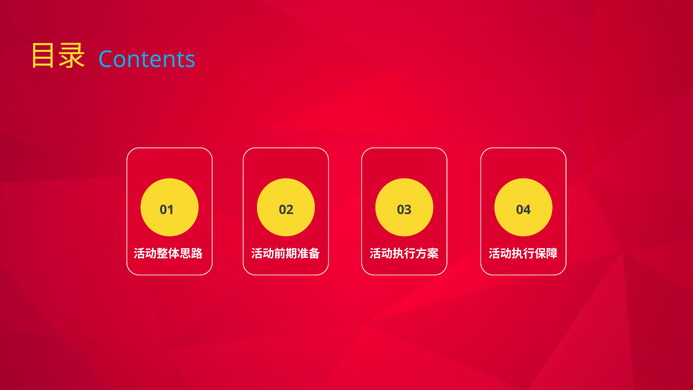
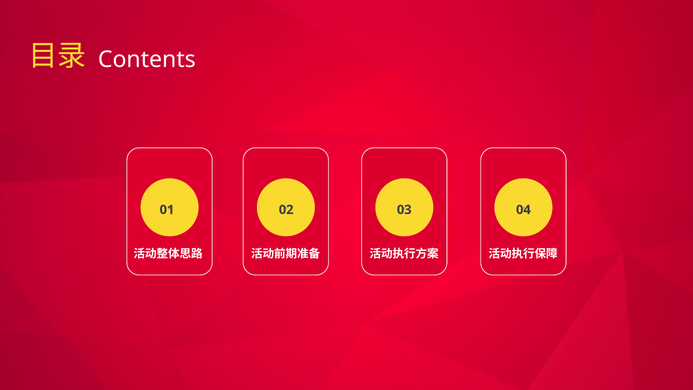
Contents colour: light blue -> white
